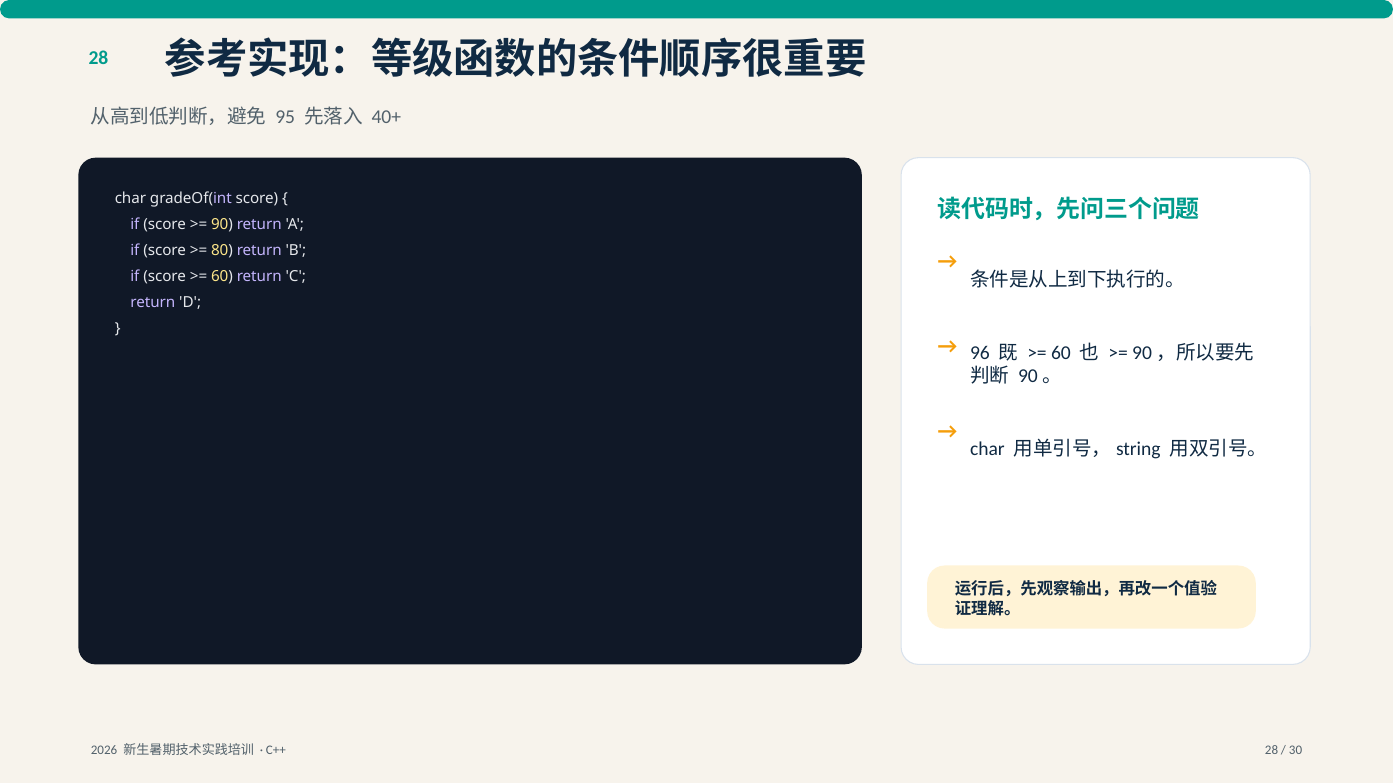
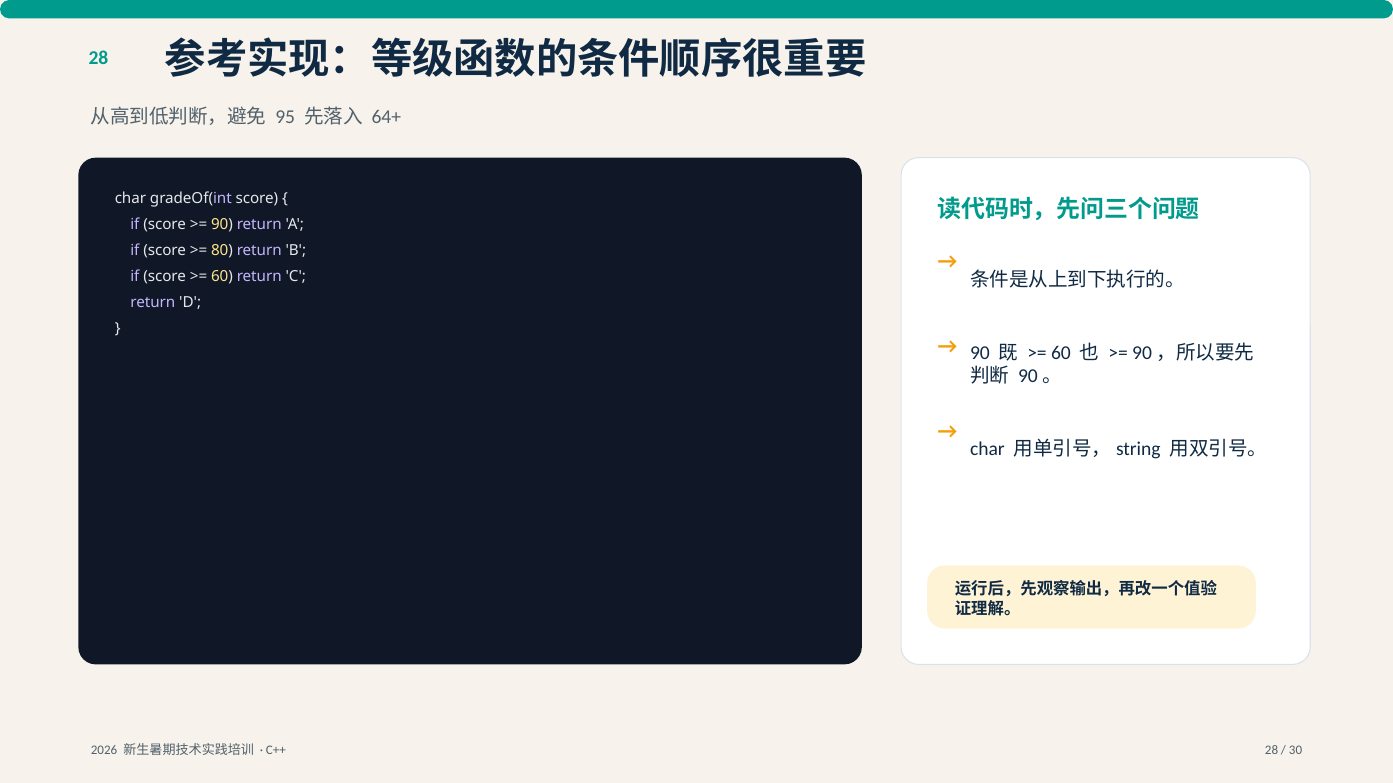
40+: 40+ -> 64+
96 at (980, 353): 96 -> 90
